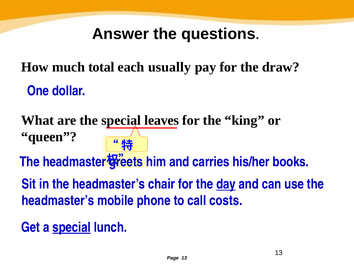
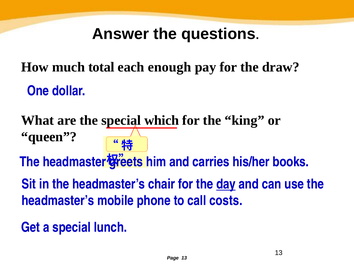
usually: usually -> enough
leaves: leaves -> which
special at (72, 227) underline: present -> none
